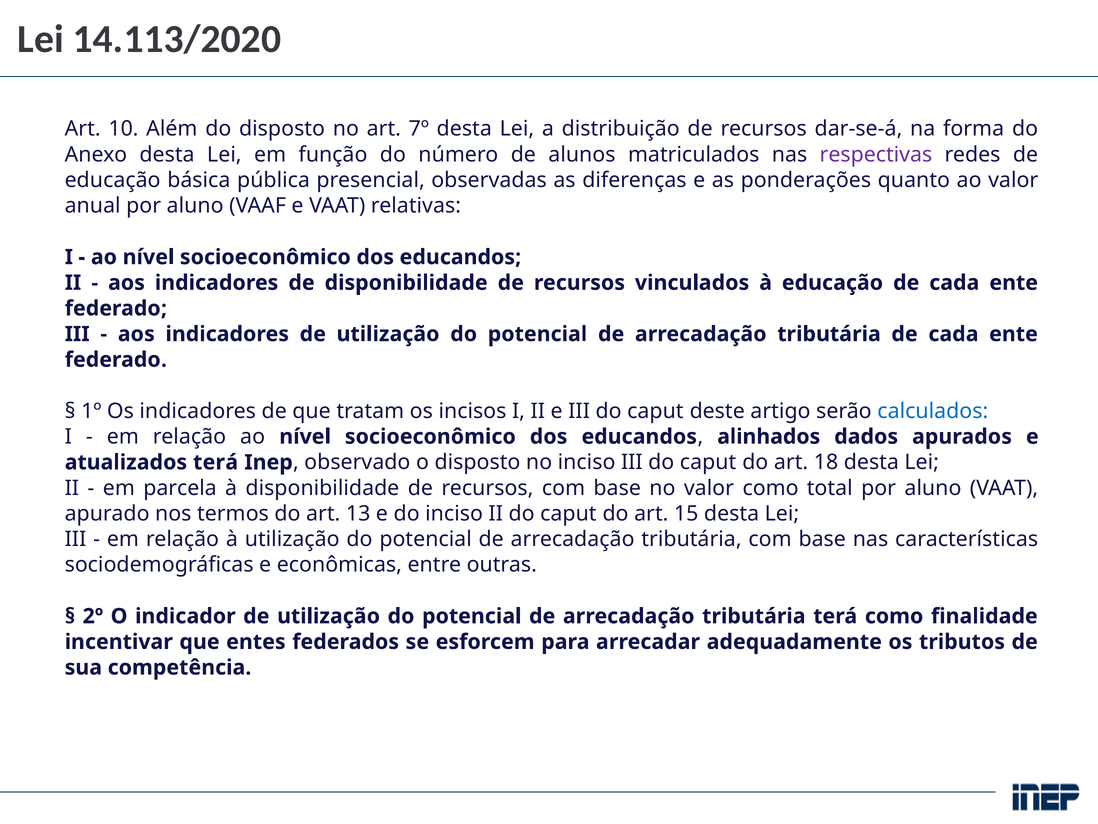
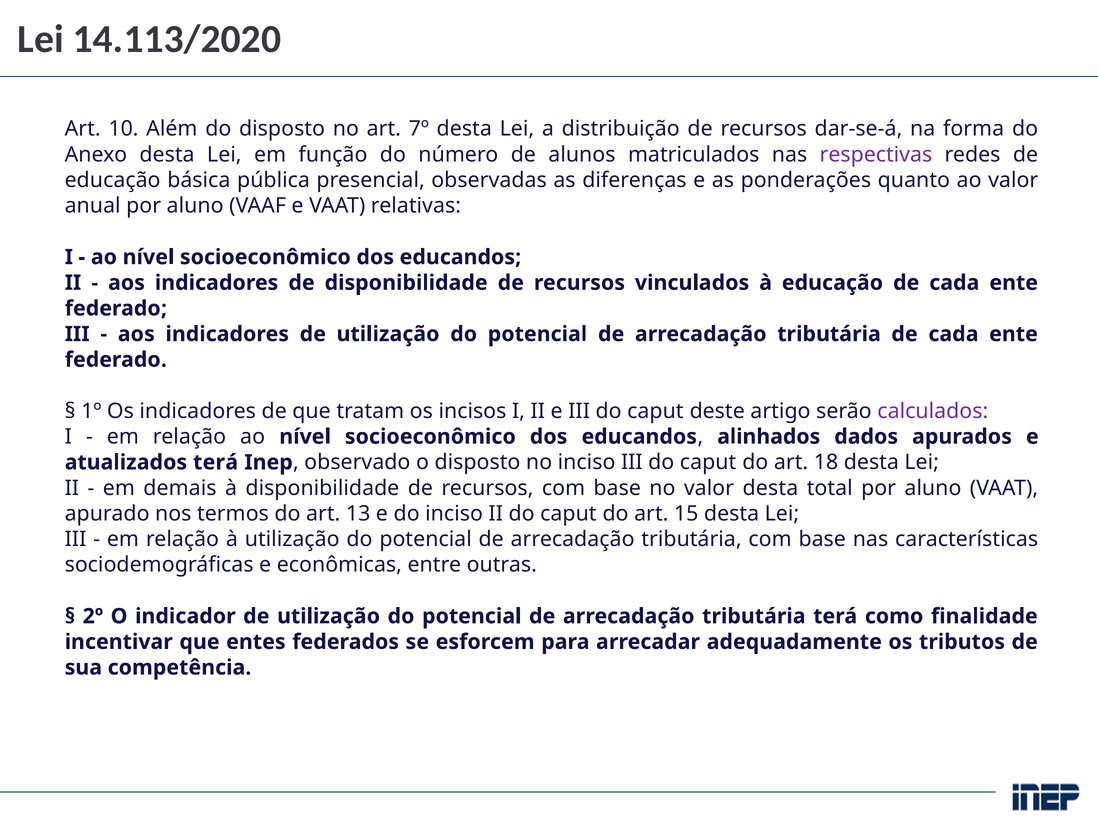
calculados colour: blue -> purple
parcela: parcela -> demais
valor como: como -> desta
